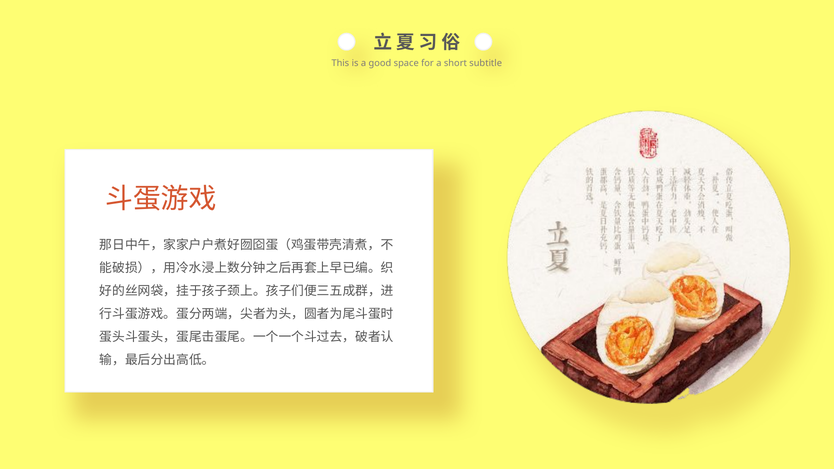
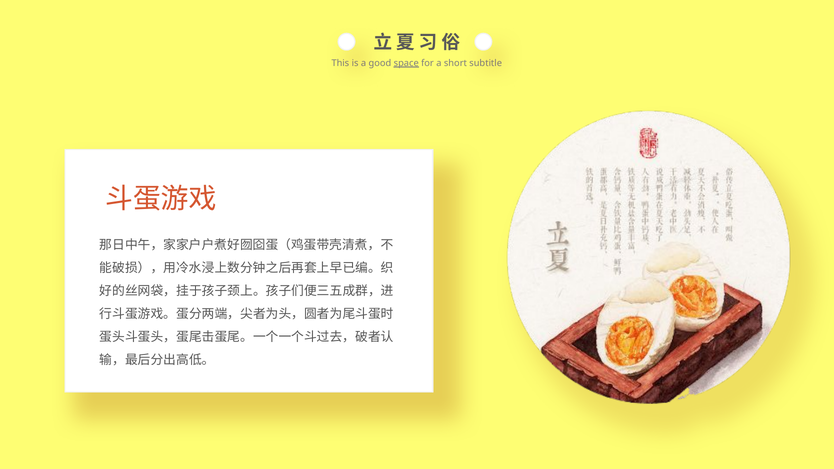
space underline: none -> present
